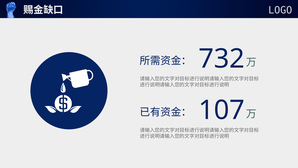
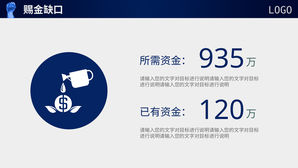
732: 732 -> 935
107: 107 -> 120
